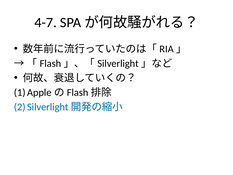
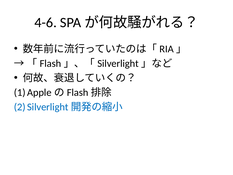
4-7: 4-7 -> 4-6
